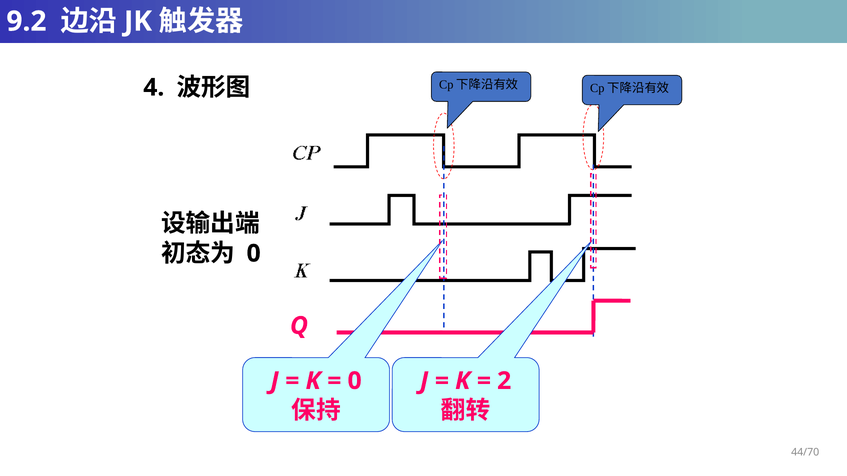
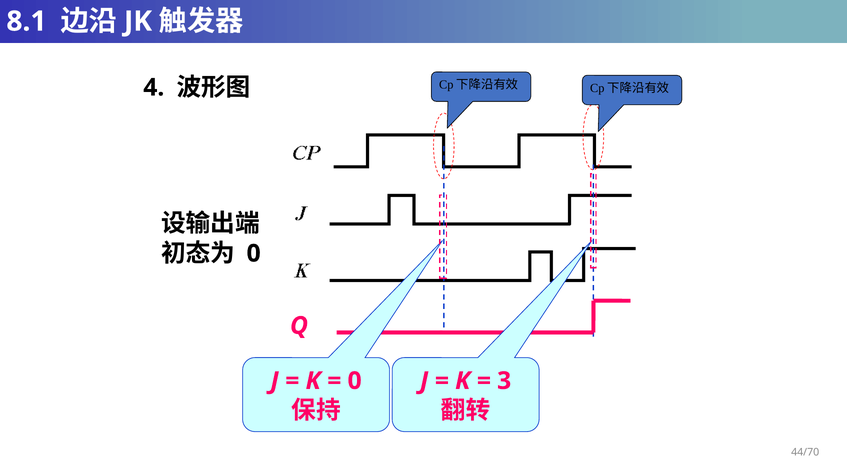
9.2: 9.2 -> 8.1
2: 2 -> 3
